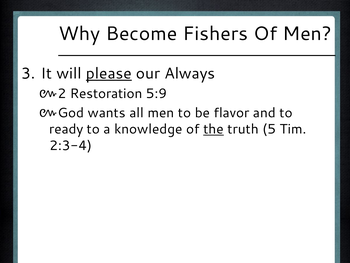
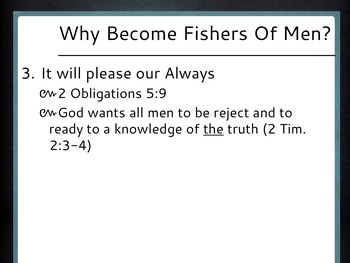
please underline: present -> none
Restoration: Restoration -> Obligations
flavor: flavor -> reject
truth 5: 5 -> 2
